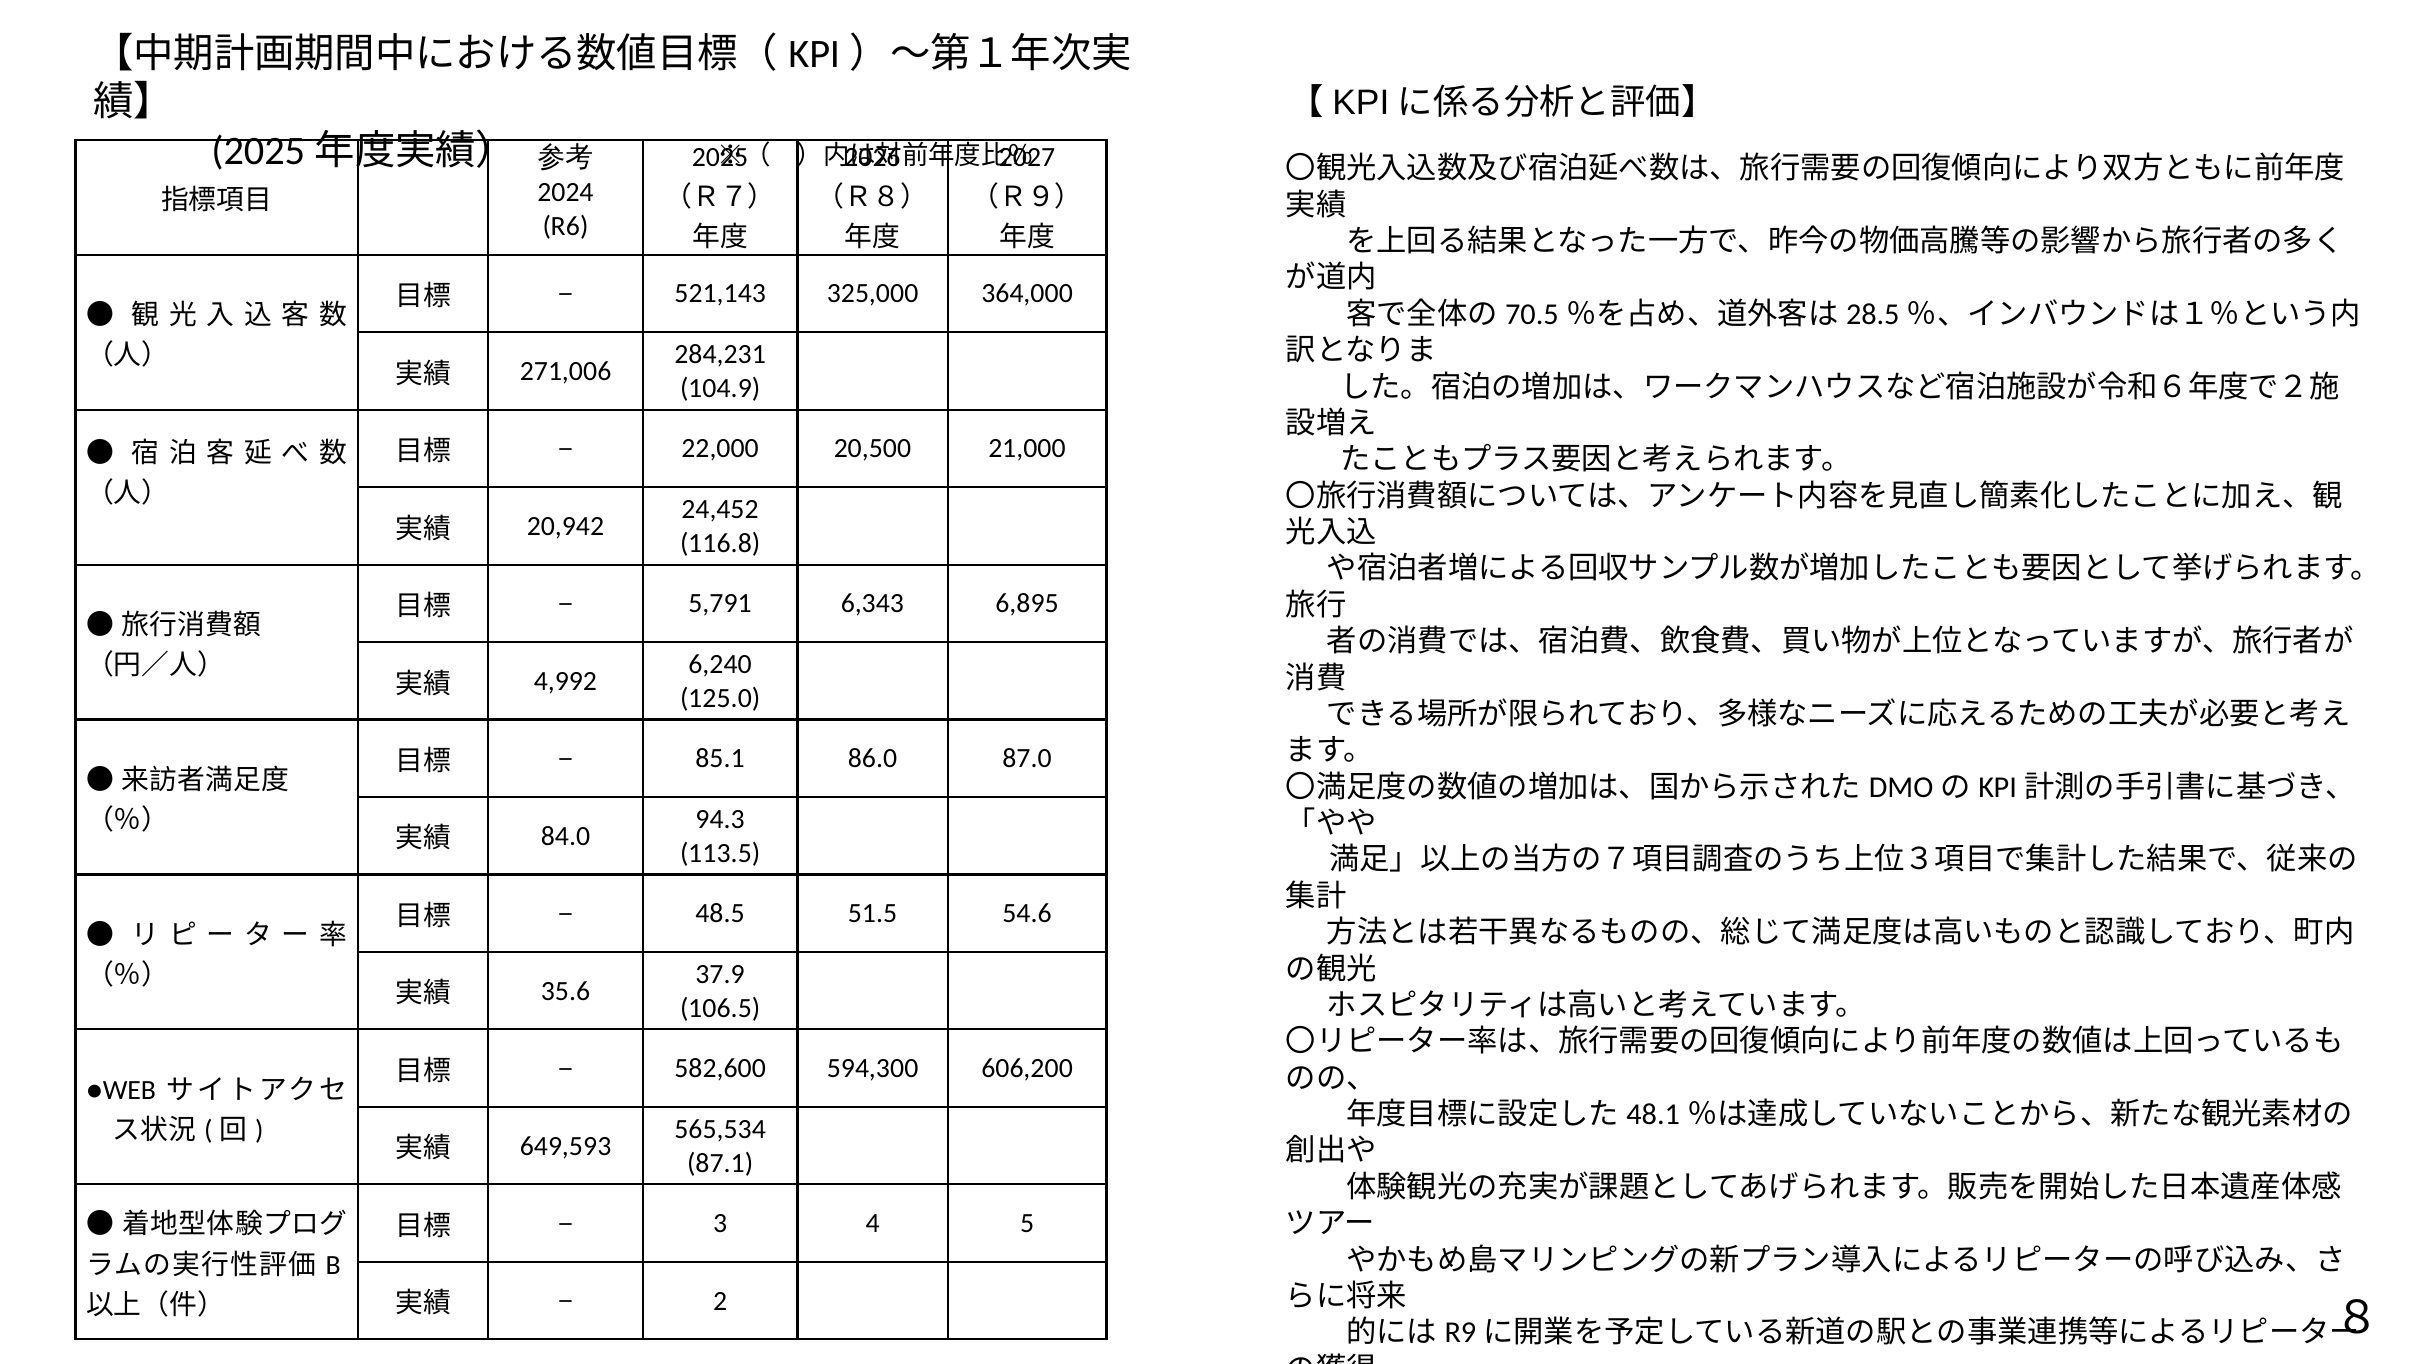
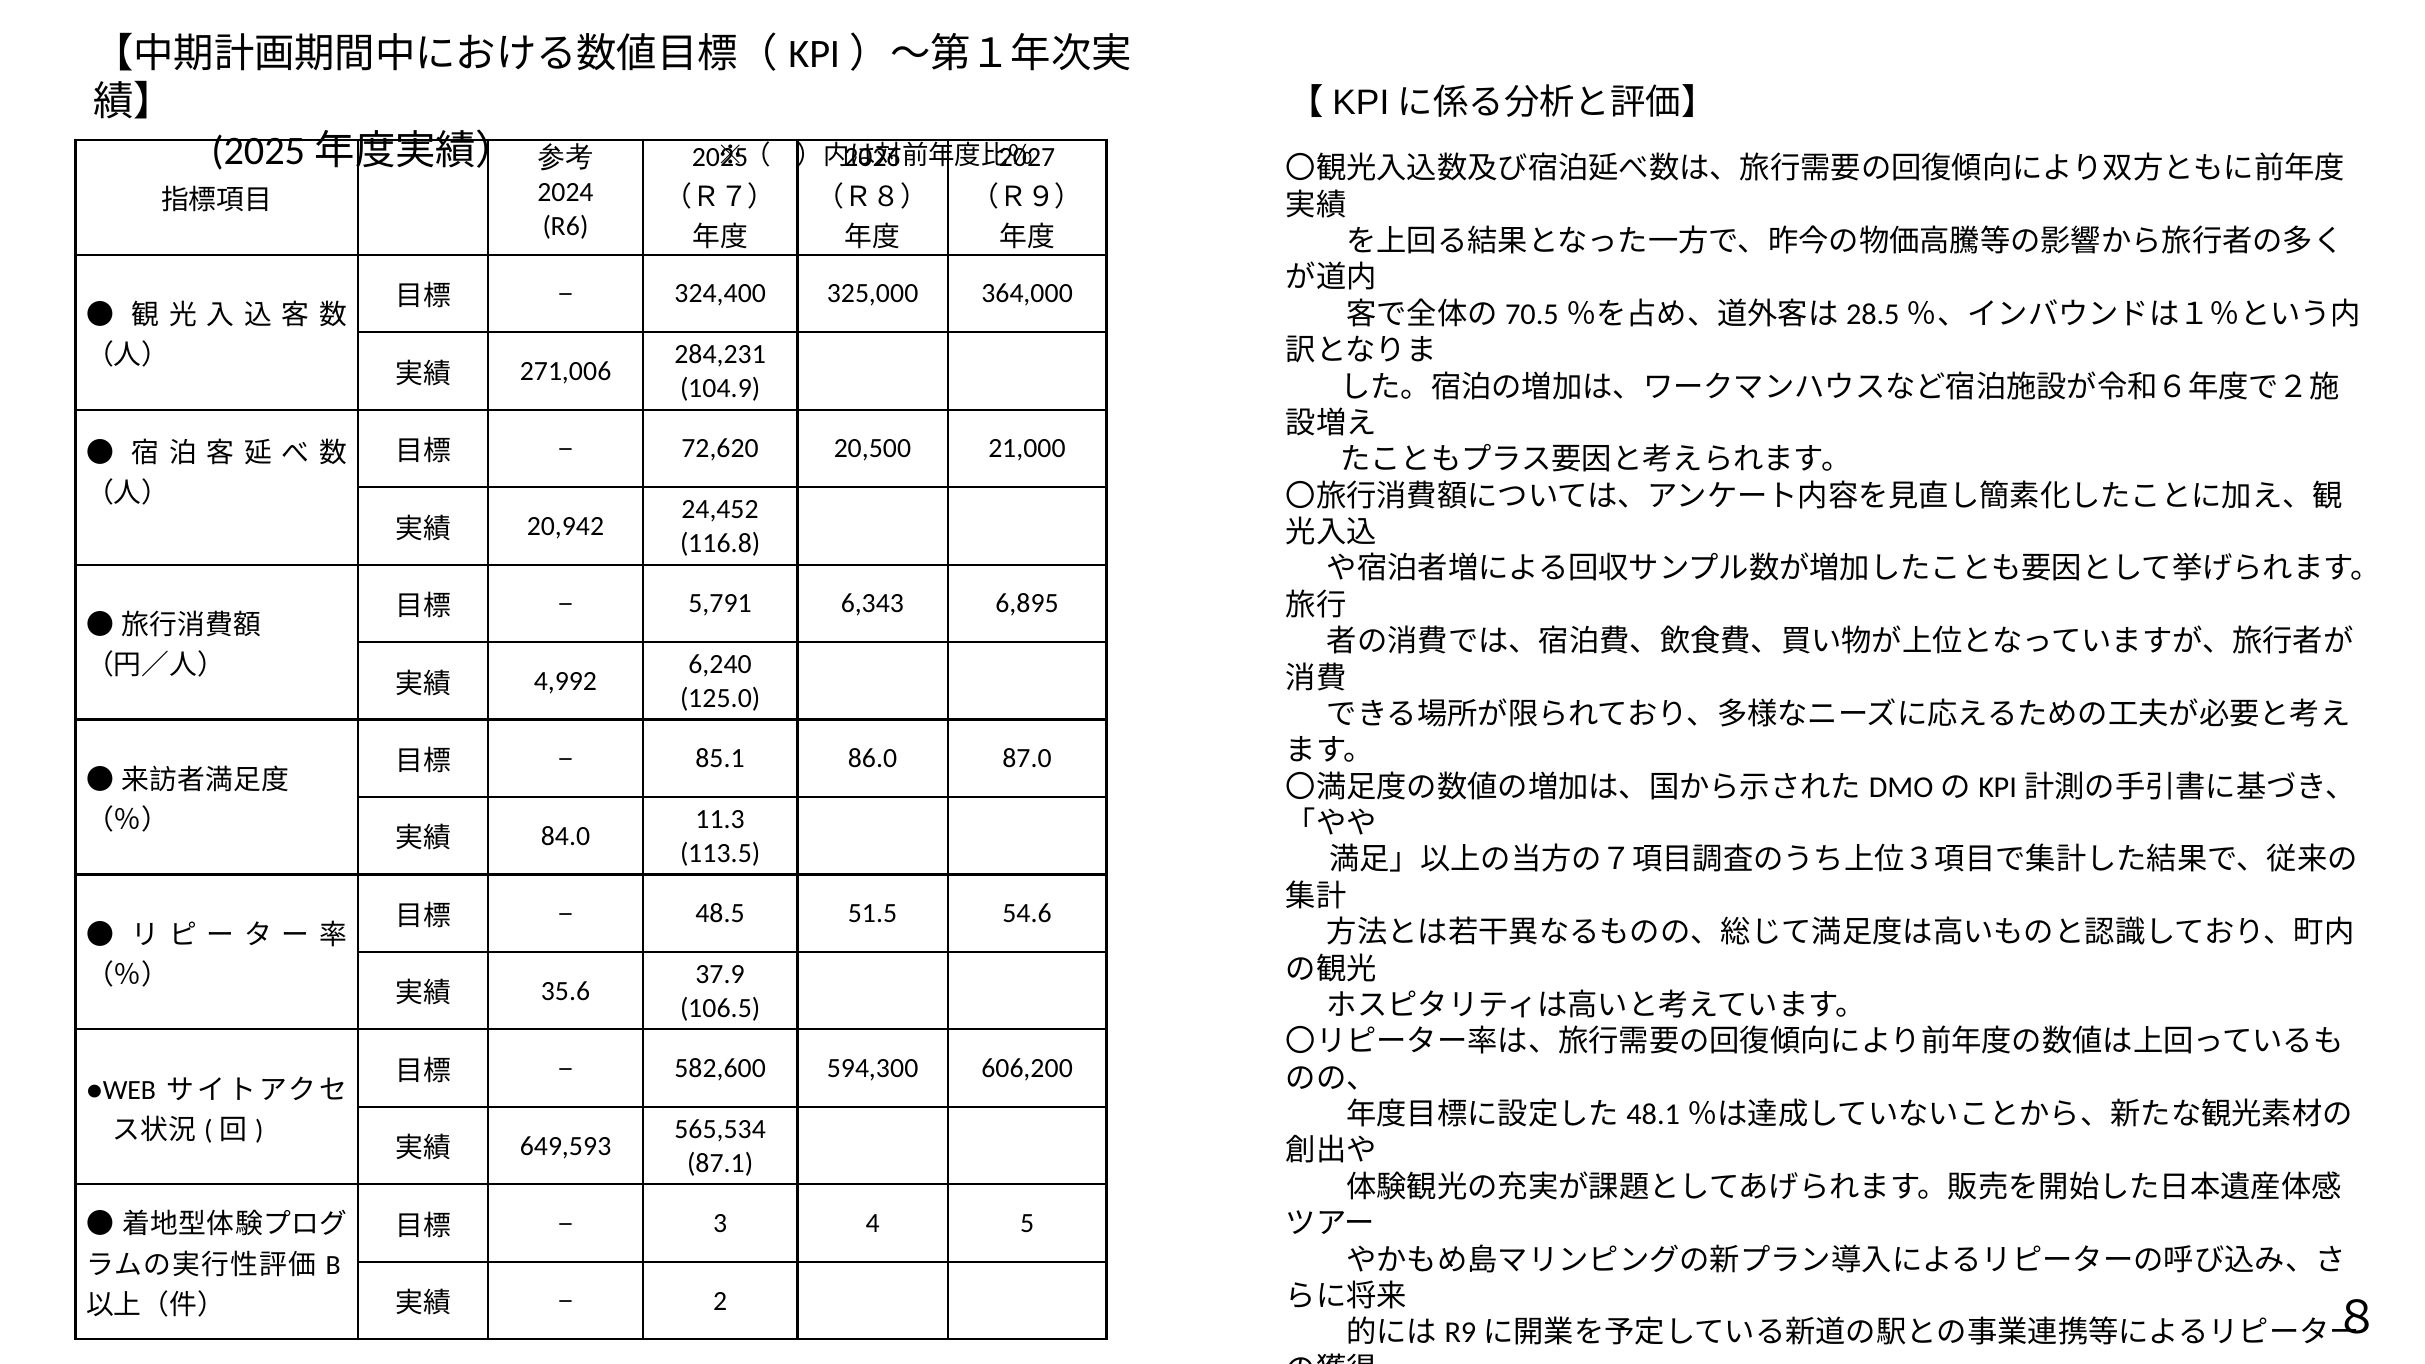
521,143: 521,143 -> 324,400
22,000: 22,000 -> 72,620
94.3: 94.3 -> 11.3
